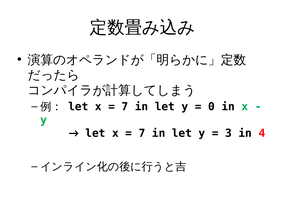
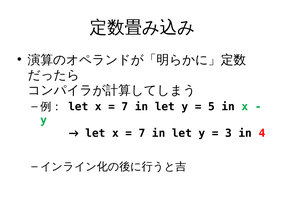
0: 0 -> 5
